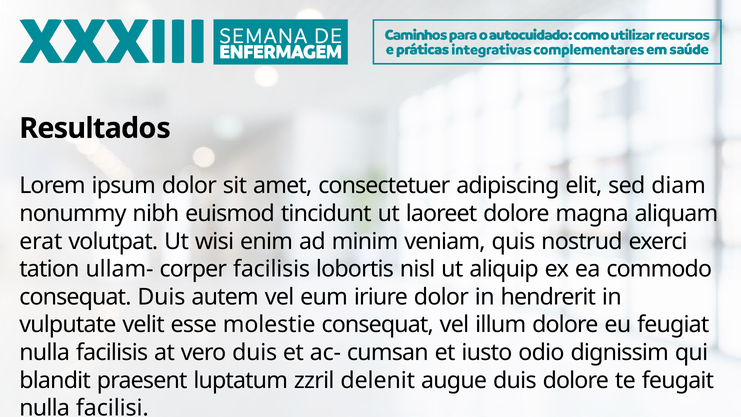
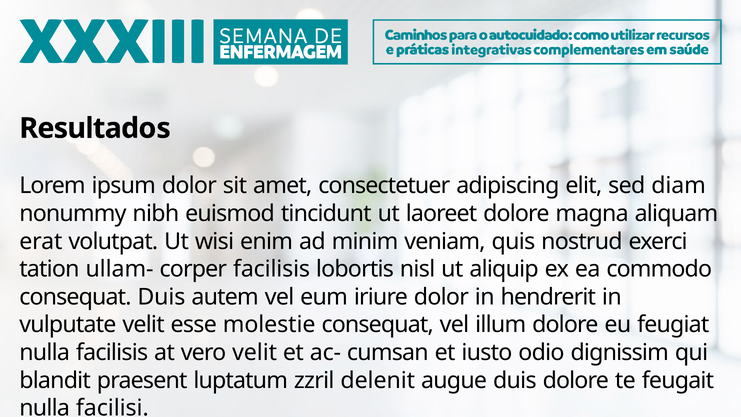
vero duis: duis -> velit
